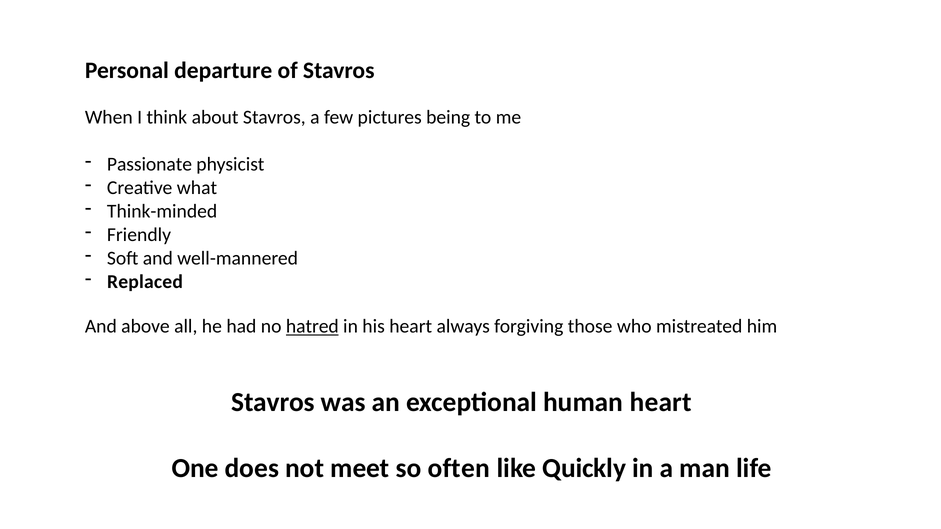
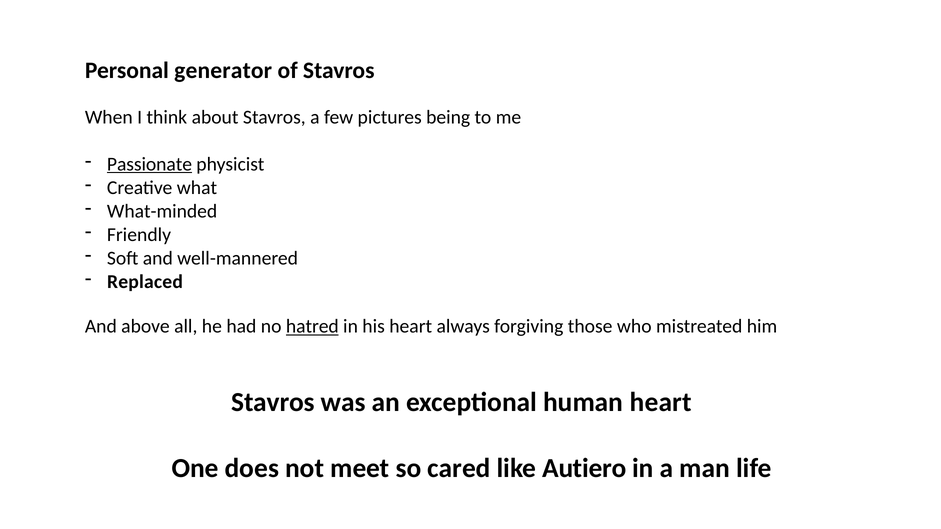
departure: departure -> generator
Passionate underline: none -> present
Think-minded: Think-minded -> What-minded
often: often -> cared
Quickly: Quickly -> Autiero
